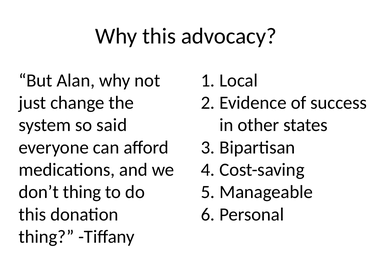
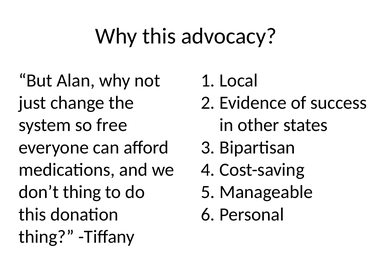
said: said -> free
